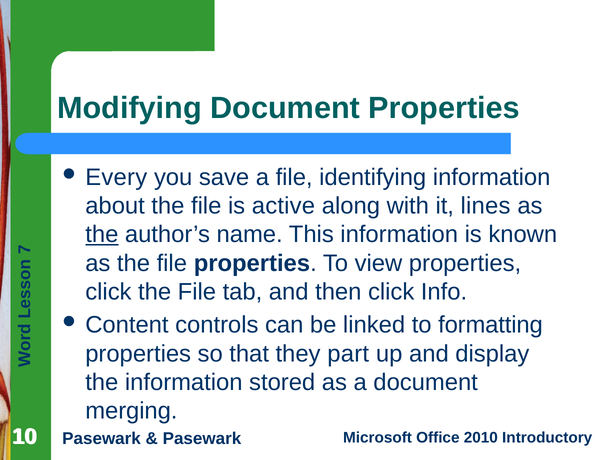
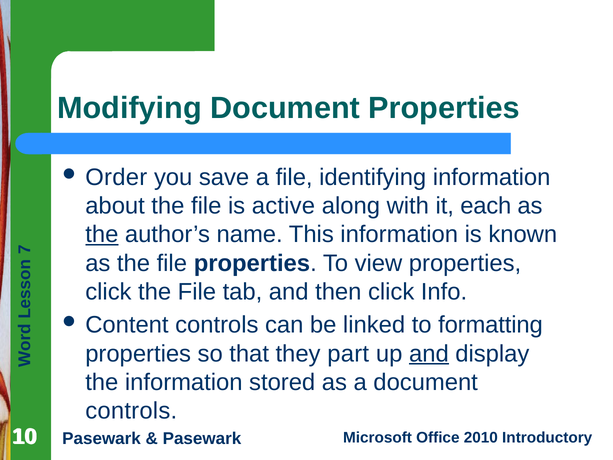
Every: Every -> Order
lines: lines -> each
and at (429, 353) underline: none -> present
merging at (131, 411): merging -> controls
